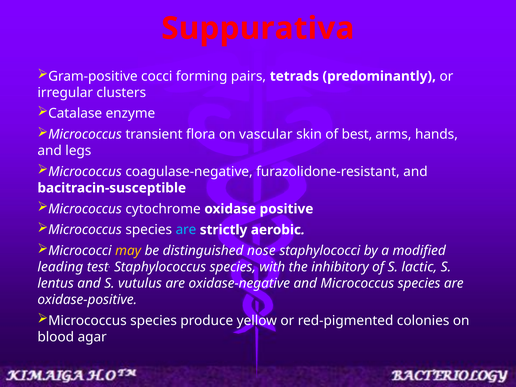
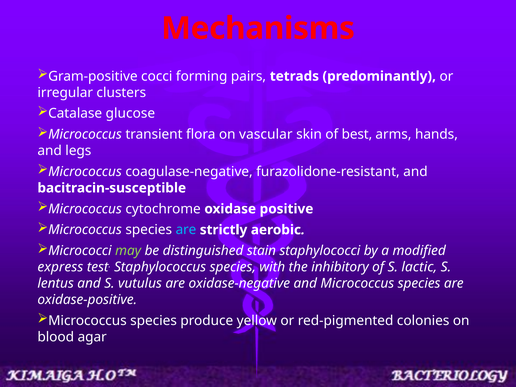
Suppurativa: Suppurativa -> Mechanisms
enzyme: enzyme -> glucose
may colour: yellow -> light green
nose: nose -> stain
leading: leading -> express
